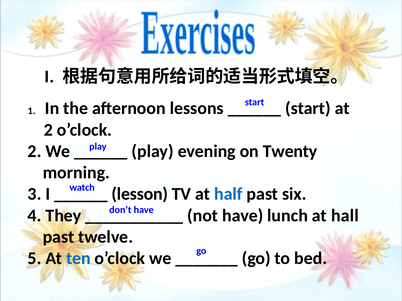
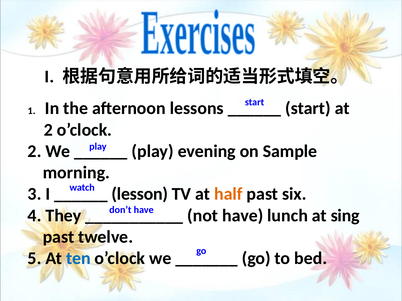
Twenty: Twenty -> Sample
half colour: blue -> orange
hall: hall -> sing
